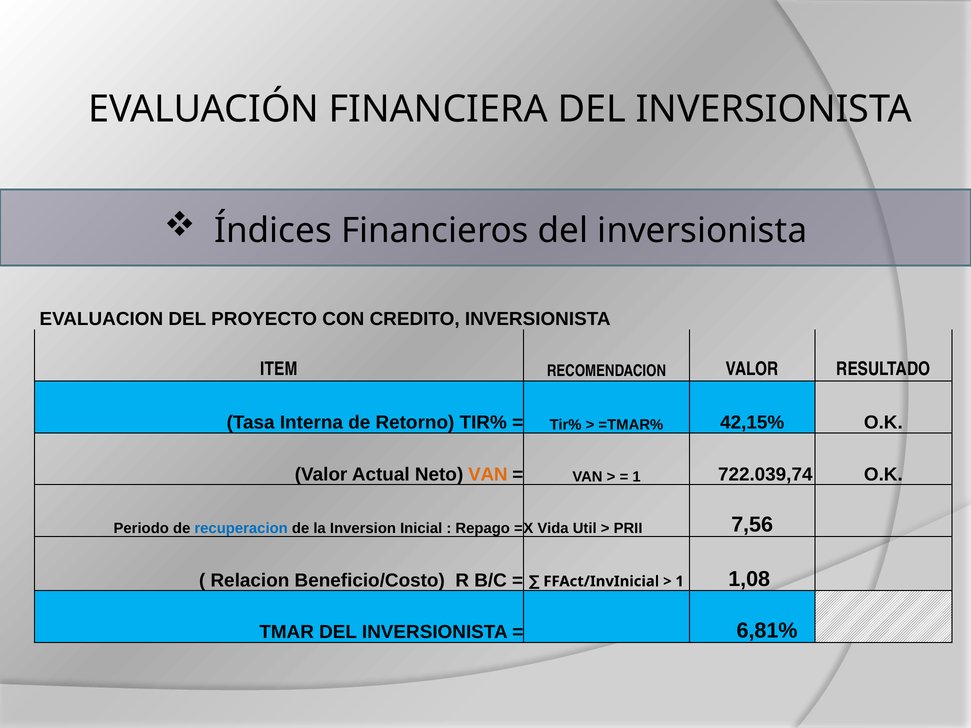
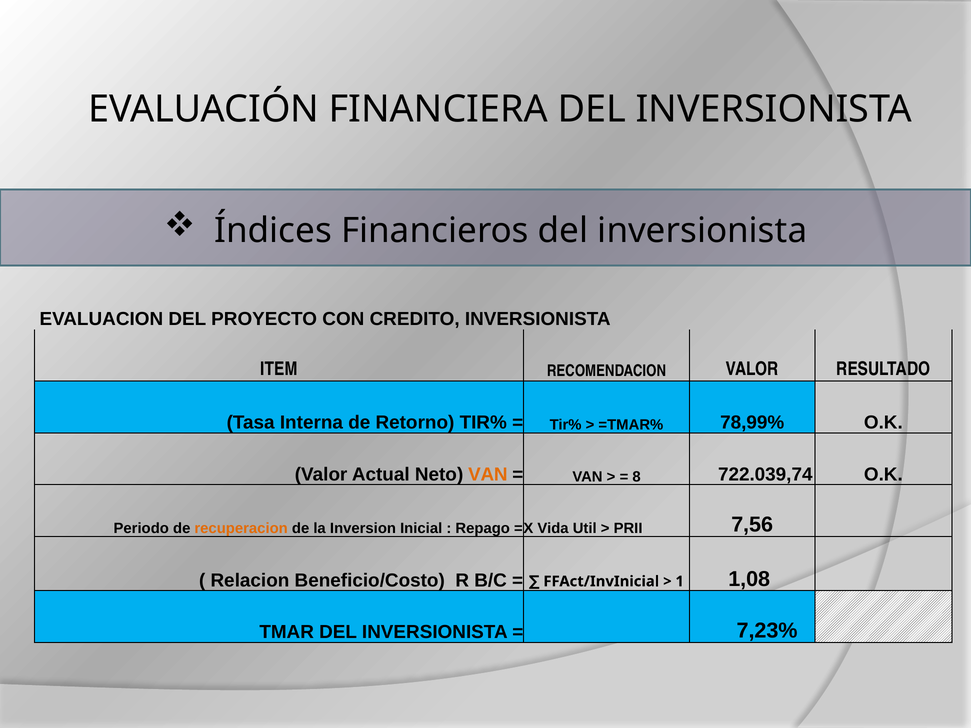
42,15%: 42,15% -> 78,99%
1 at (637, 477): 1 -> 8
recuperacion colour: blue -> orange
6,81%: 6,81% -> 7,23%
